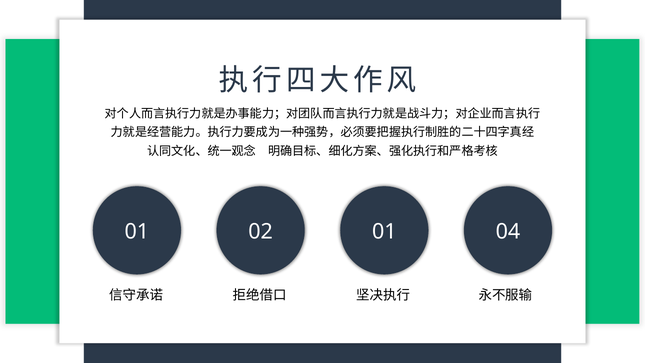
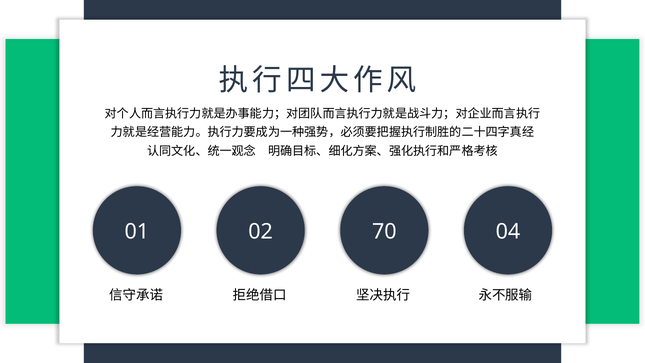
02 01: 01 -> 70
